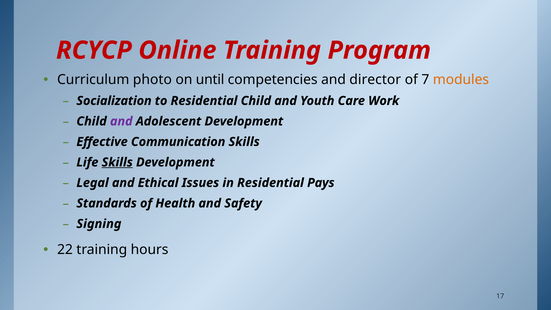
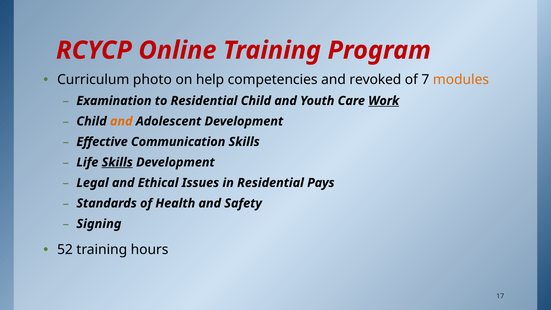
until: until -> help
director: director -> revoked
Socialization: Socialization -> Examination
Work underline: none -> present
and at (121, 121) colour: purple -> orange
22: 22 -> 52
